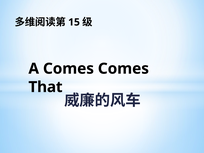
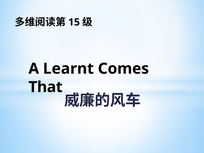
A Comes: Comes -> Learnt
